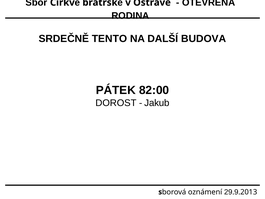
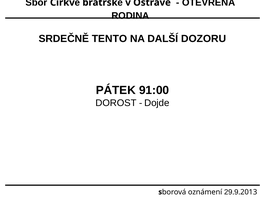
BUDOVA: BUDOVA -> DOZORU
82:00: 82:00 -> 91:00
Jakub: Jakub -> Dojde
